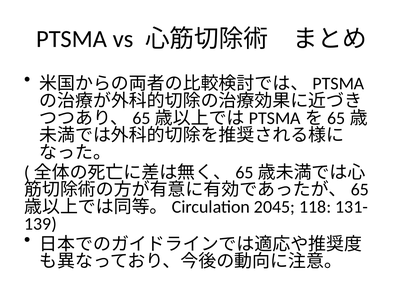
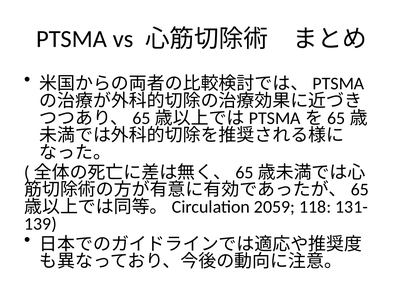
2045: 2045 -> 2059
